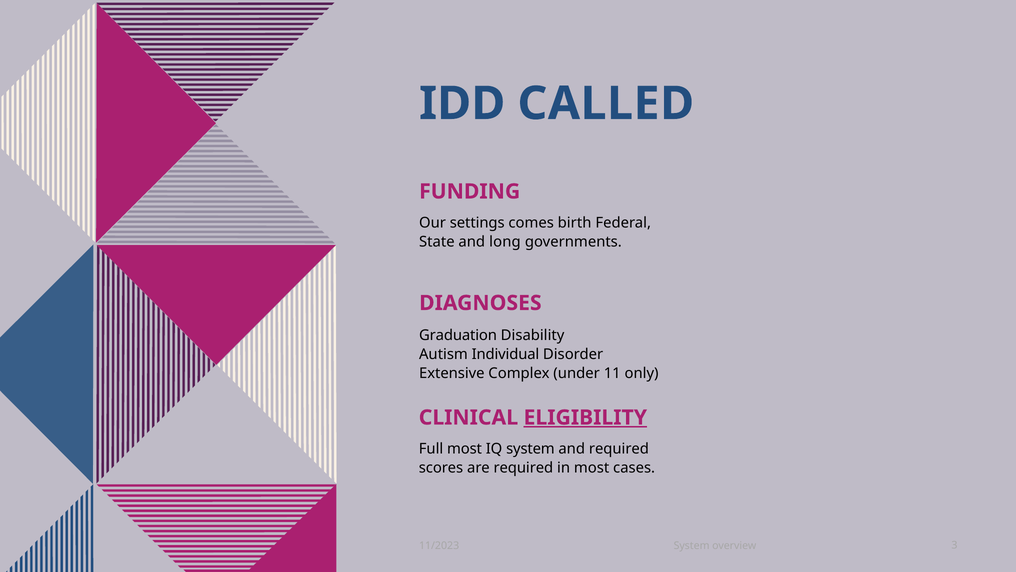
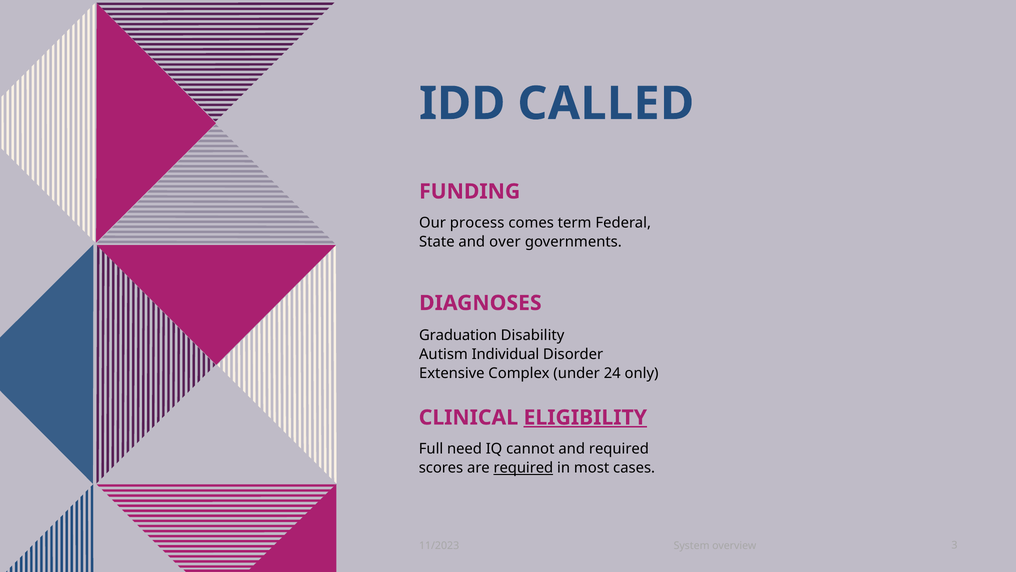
settings: settings -> process
birth: birth -> term
long: long -> over
11: 11 -> 24
Full most: most -> need
IQ system: system -> cannot
required at (523, 468) underline: none -> present
